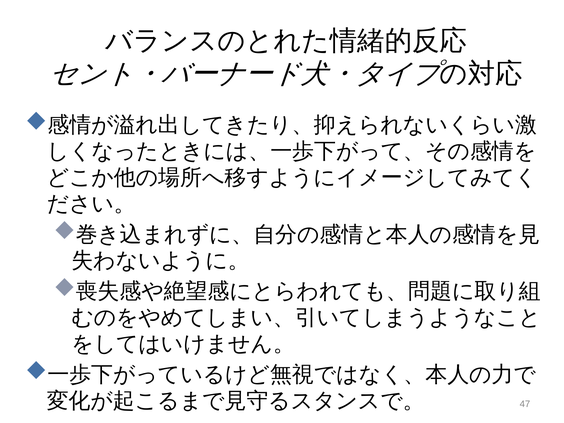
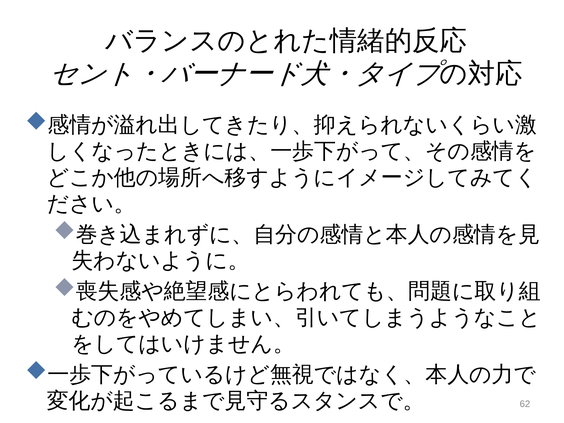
47: 47 -> 62
